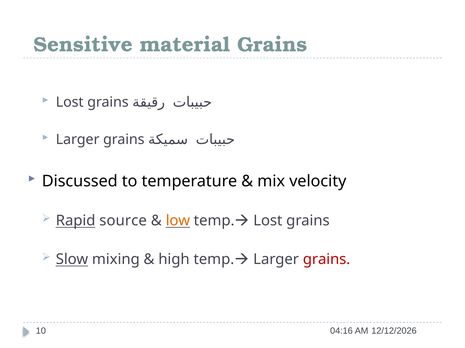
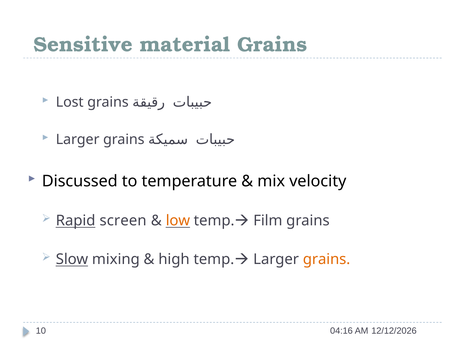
source: source -> screen
temp. Lost: Lost -> Film
grains at (327, 260) colour: red -> orange
